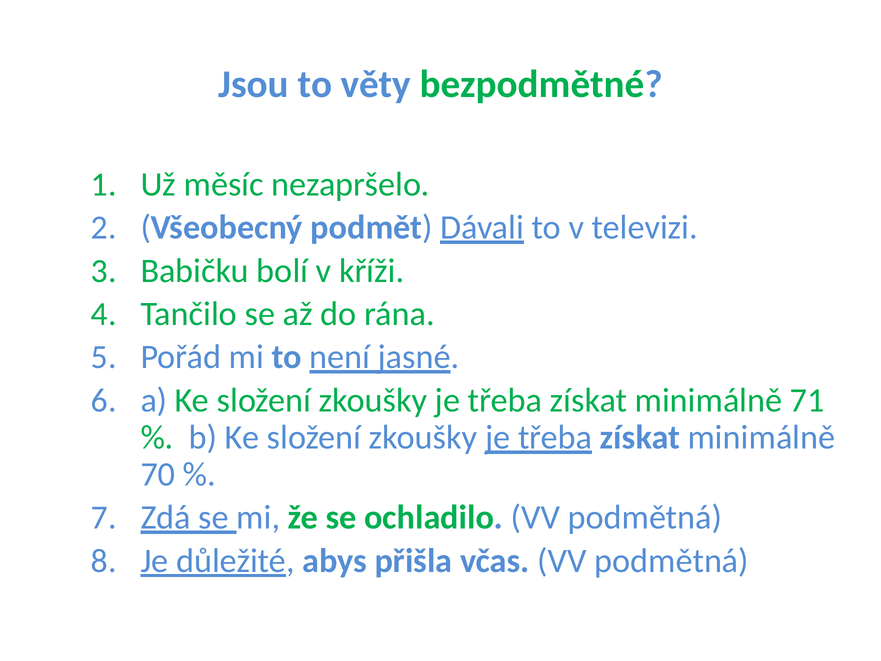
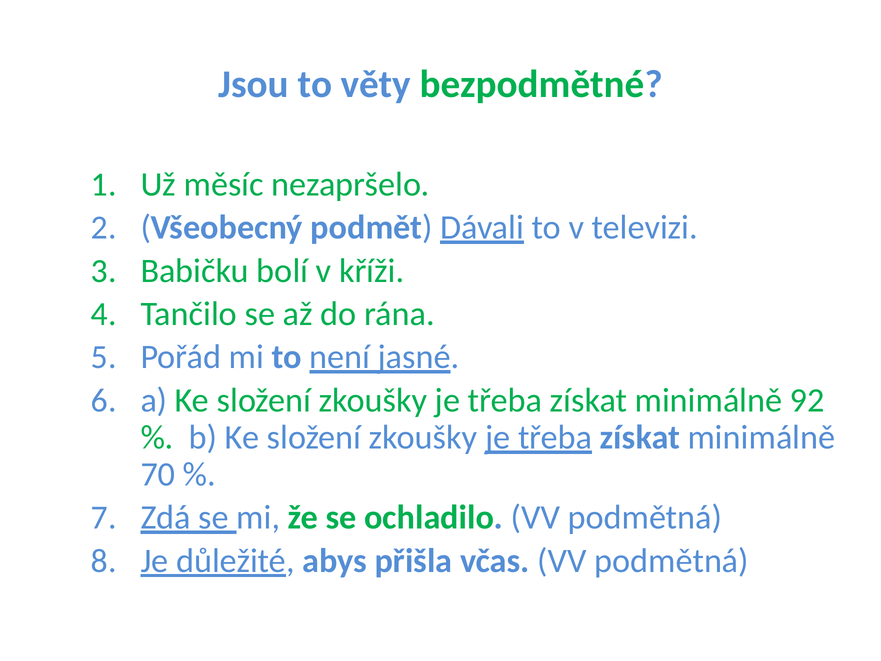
71: 71 -> 92
